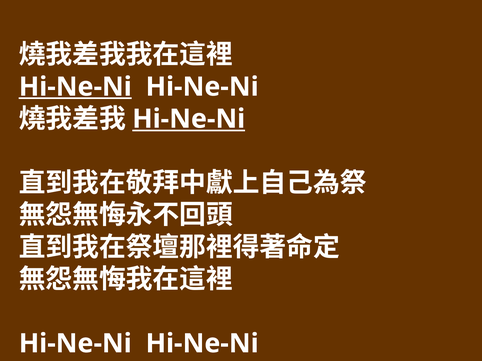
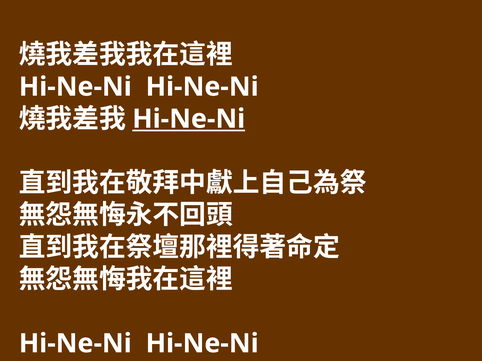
Hi-Ne-Ni at (75, 87) underline: present -> none
